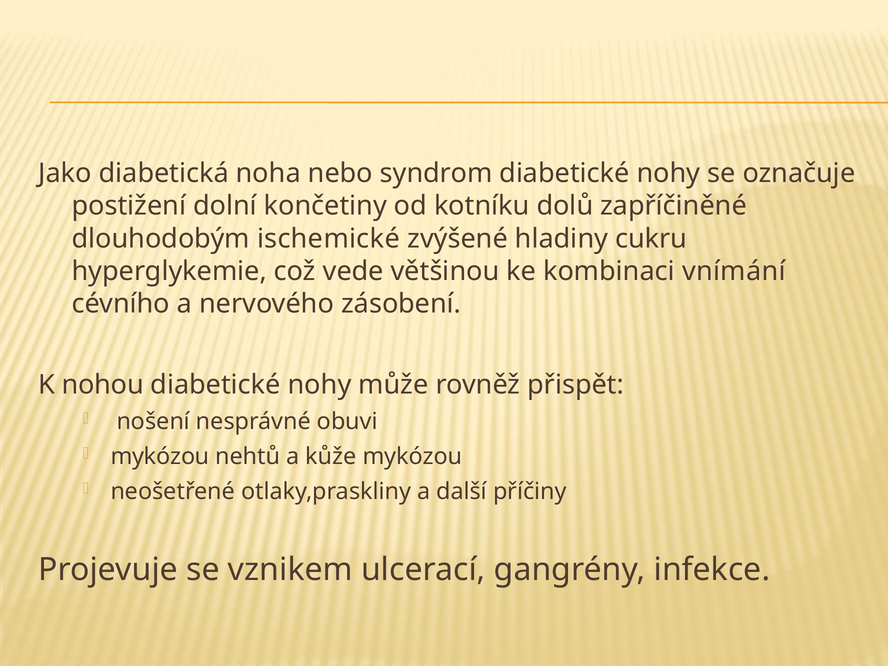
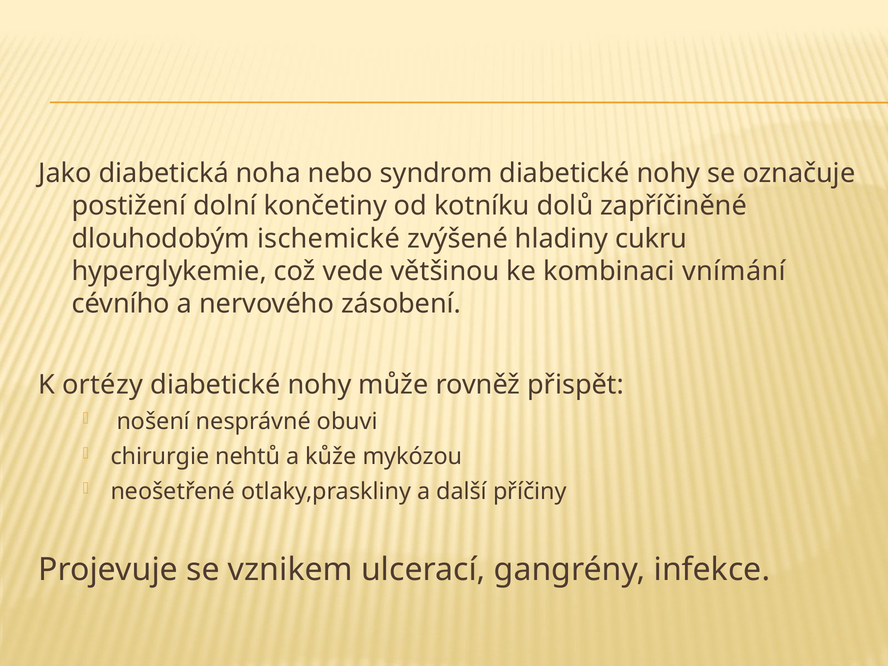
nohou: nohou -> ortézy
mykózou at (160, 457): mykózou -> chirurgie
